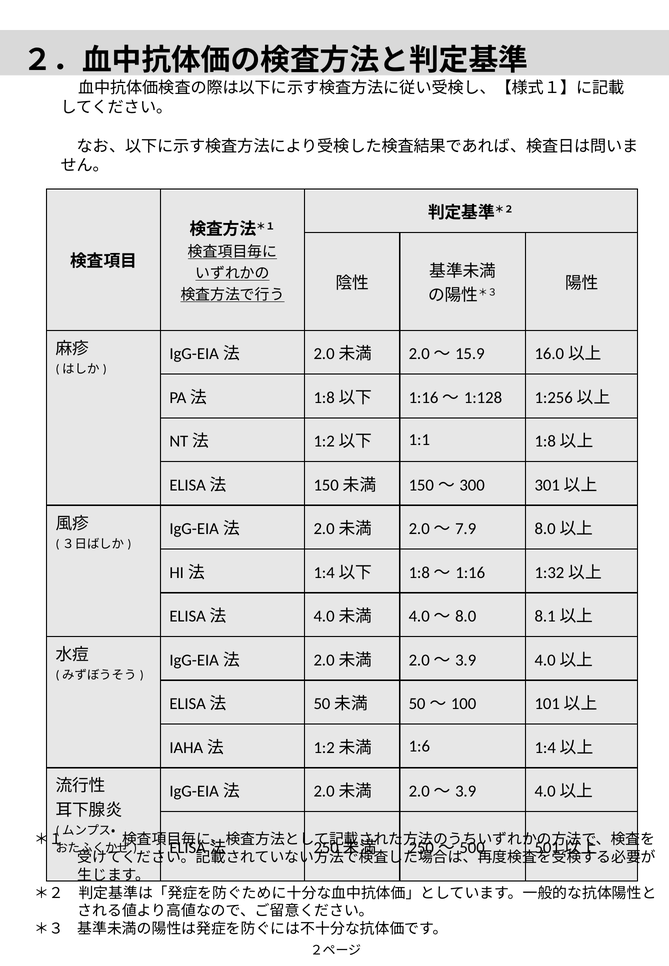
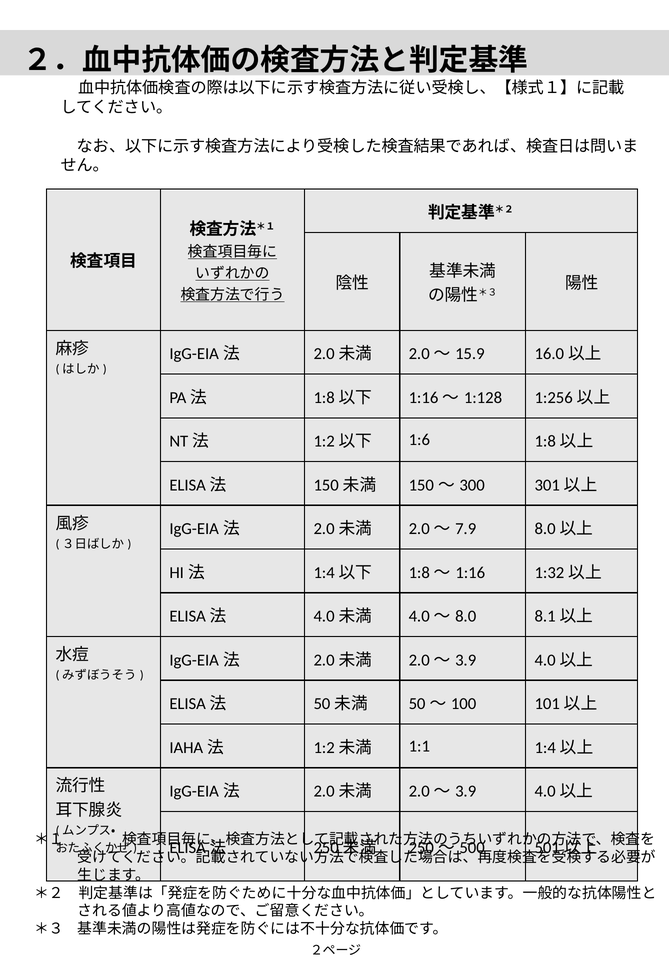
1:1: 1:1 -> 1:6
1:6: 1:6 -> 1:1
